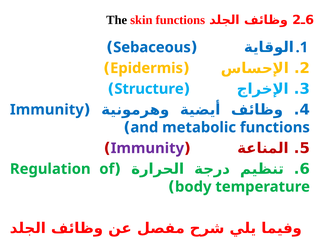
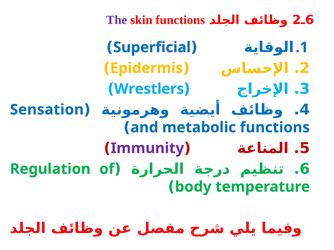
The colour: black -> purple
Sebaceous: Sebaceous -> Superficial
Structure: Structure -> Wrestlers
Immunity at (47, 110): Immunity -> Sensation
